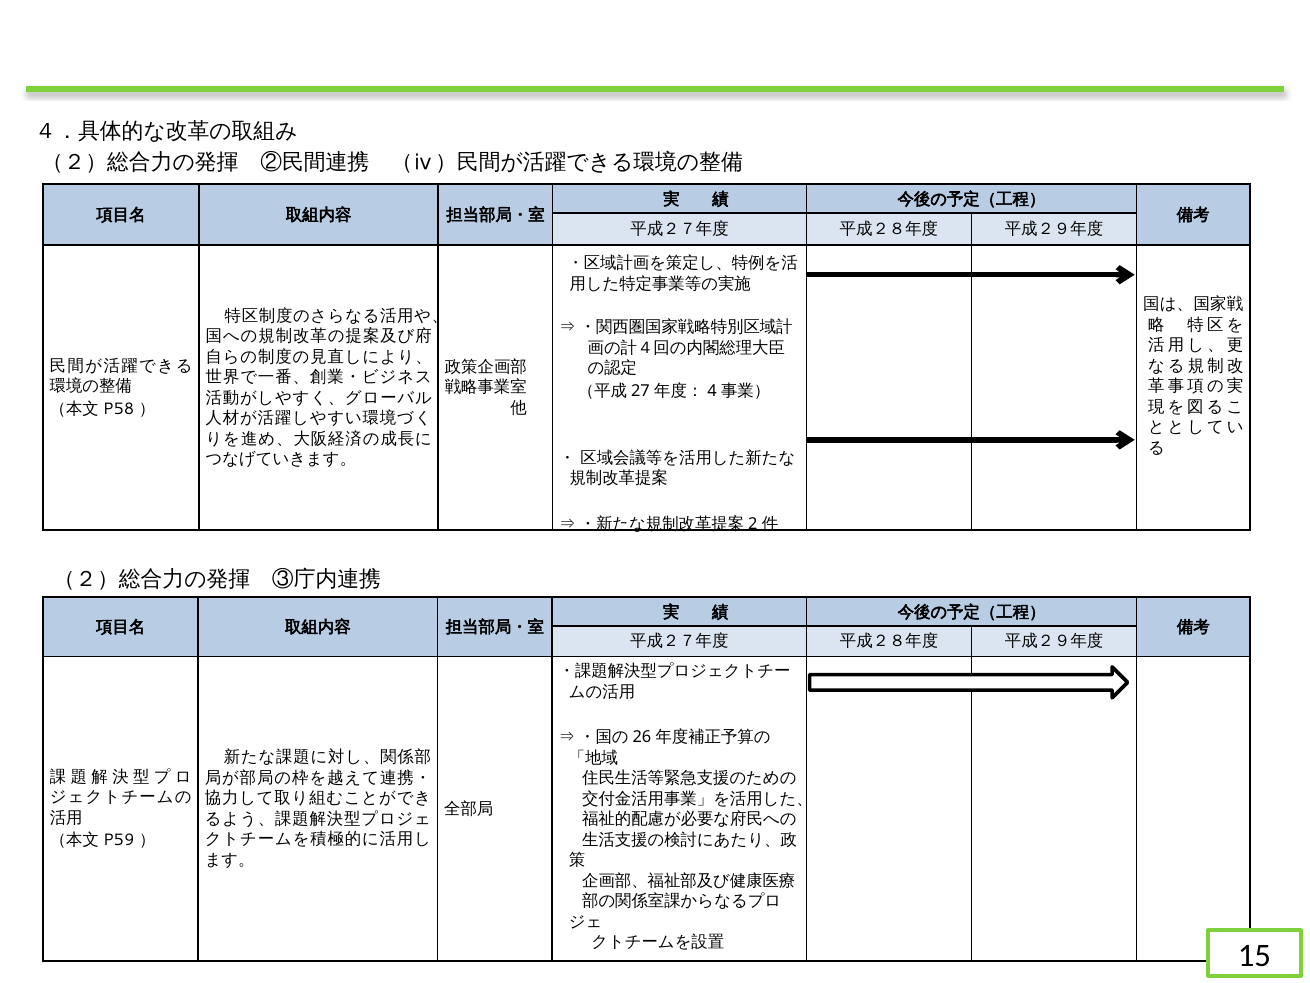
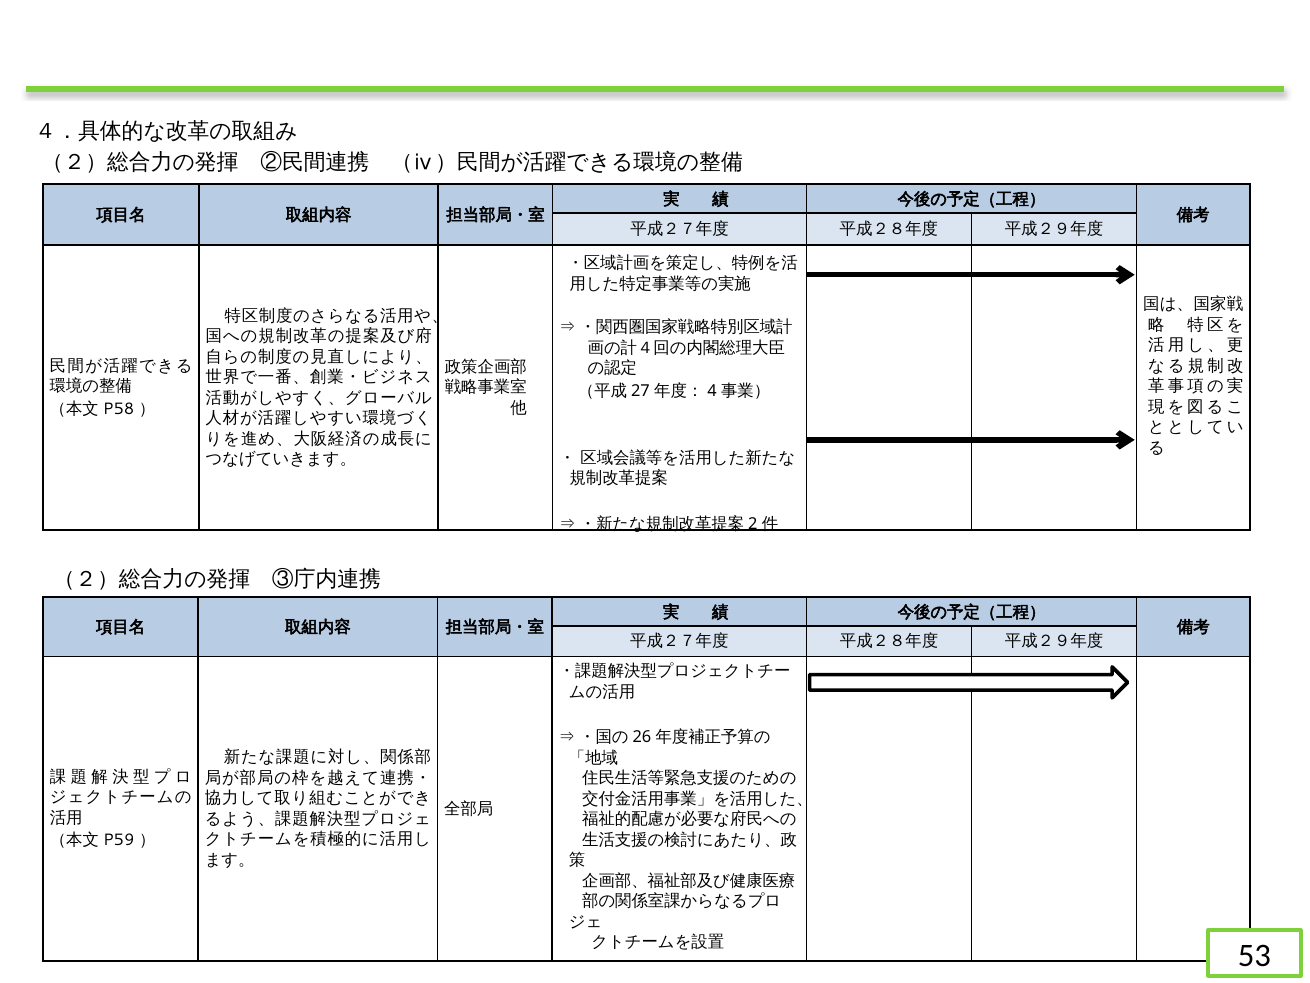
15: 15 -> 53
